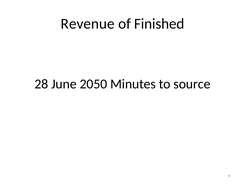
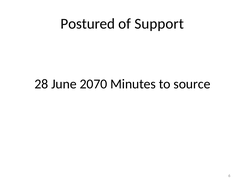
Revenue: Revenue -> Postured
Finished: Finished -> Support
2050: 2050 -> 2070
